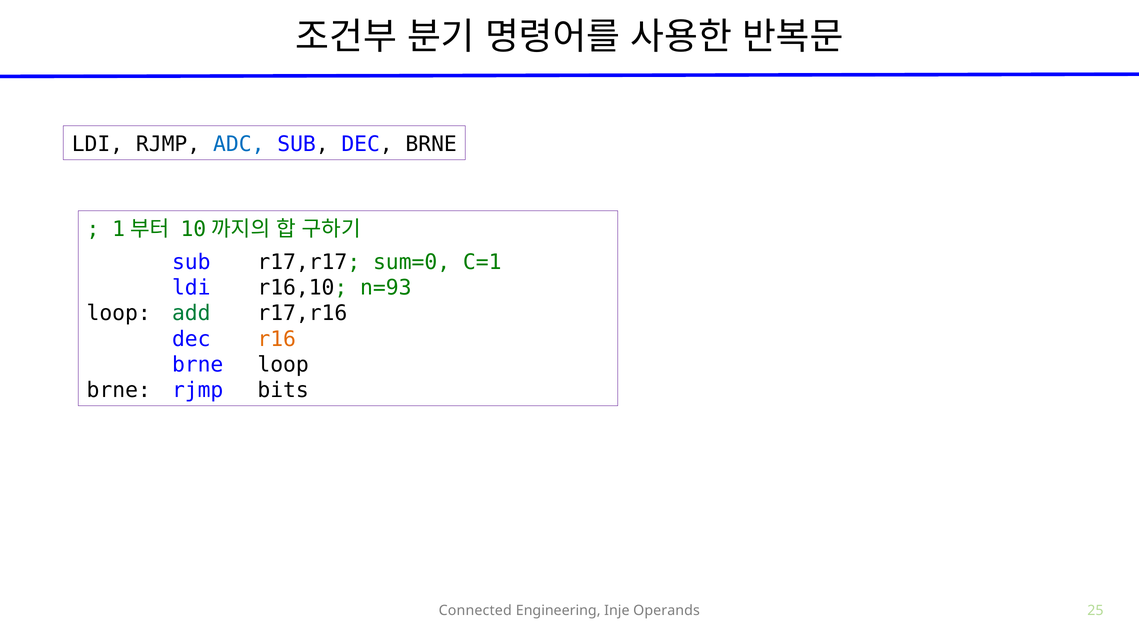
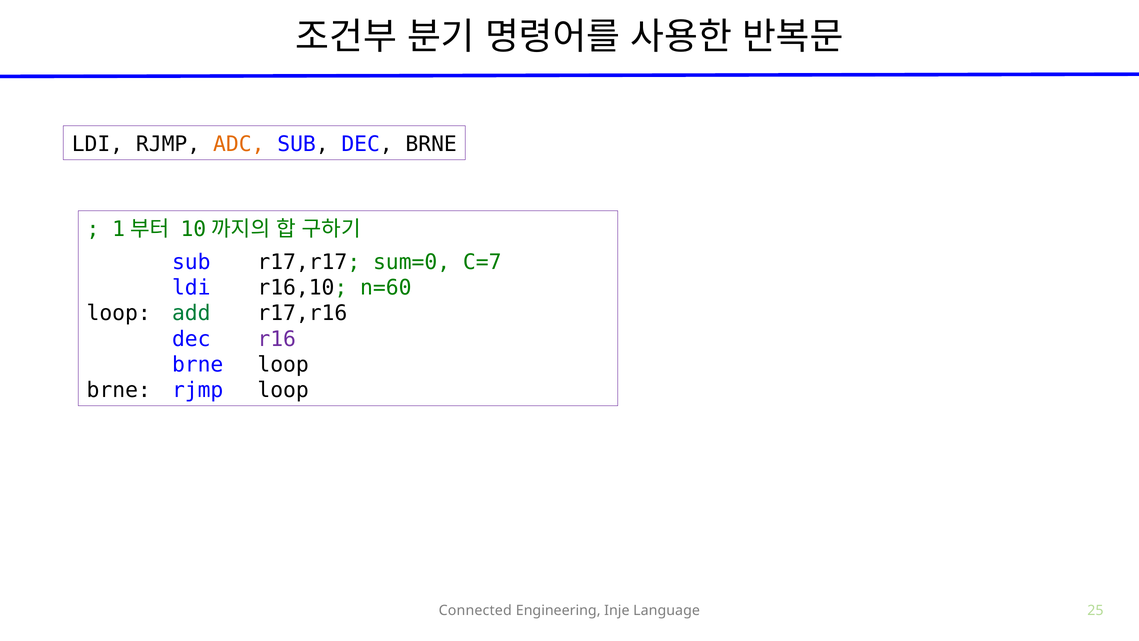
ADC colour: blue -> orange
C=1: C=1 -> C=7
n=93: n=93 -> n=60
r16 colour: orange -> purple
rjmp bits: bits -> loop
Operands: Operands -> Language
